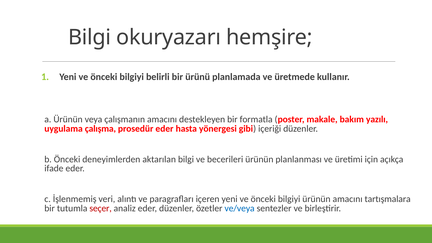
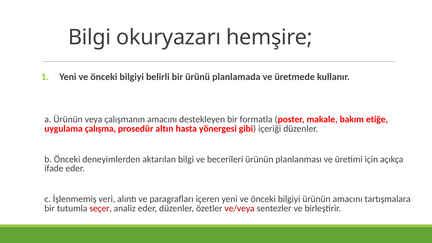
yazılı: yazılı -> etiğe
prosedür eder: eder -> altın
ve/veya colour: blue -> red
